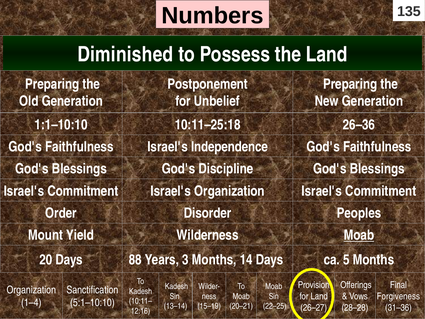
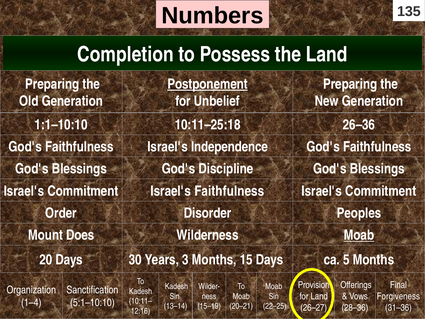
Diminished: Diminished -> Completion
Postponement underline: none -> present
Israel's Organization: Organization -> Faithfulness
Yield: Yield -> Does
88: 88 -> 30
14: 14 -> 15
28–28: 28–28 -> 28–36
